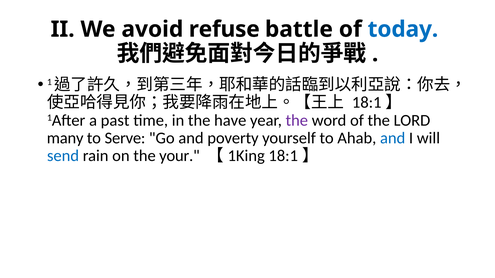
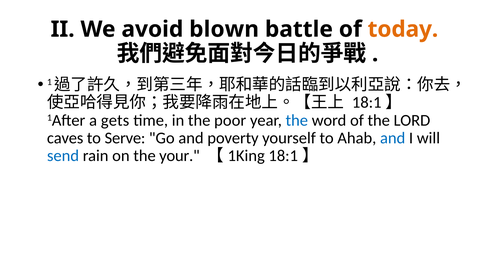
refuse: refuse -> blown
today colour: blue -> orange
past: past -> gets
have: have -> poor
the at (297, 120) colour: purple -> blue
many: many -> caves
